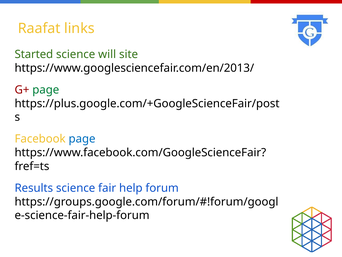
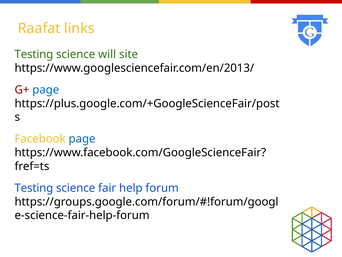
Started at (34, 54): Started -> Testing
page at (46, 90) colour: green -> blue
Results at (34, 188): Results -> Testing
